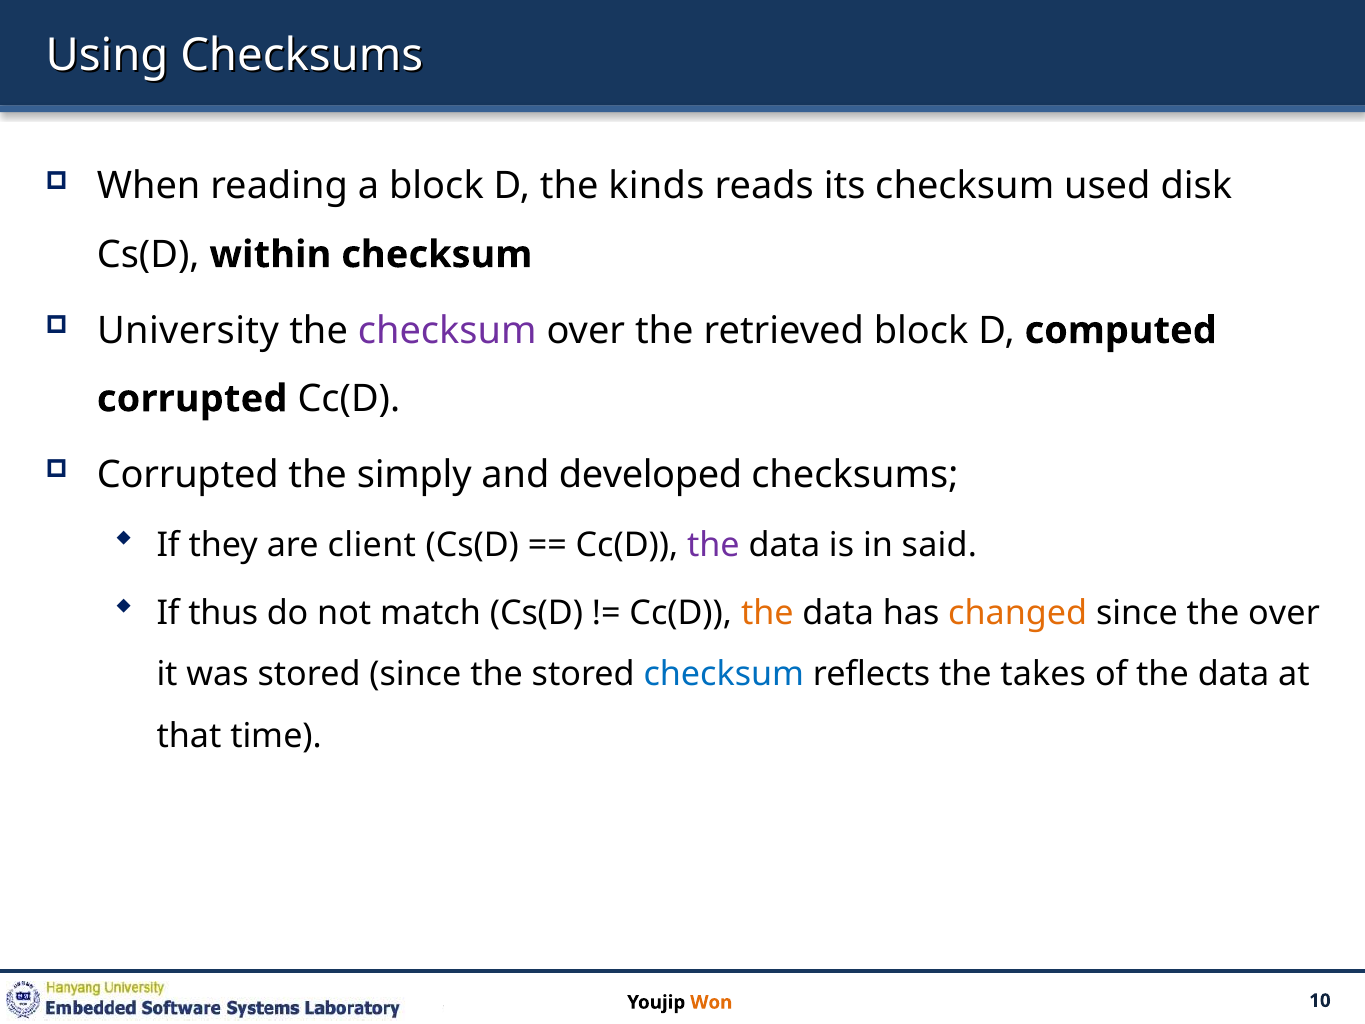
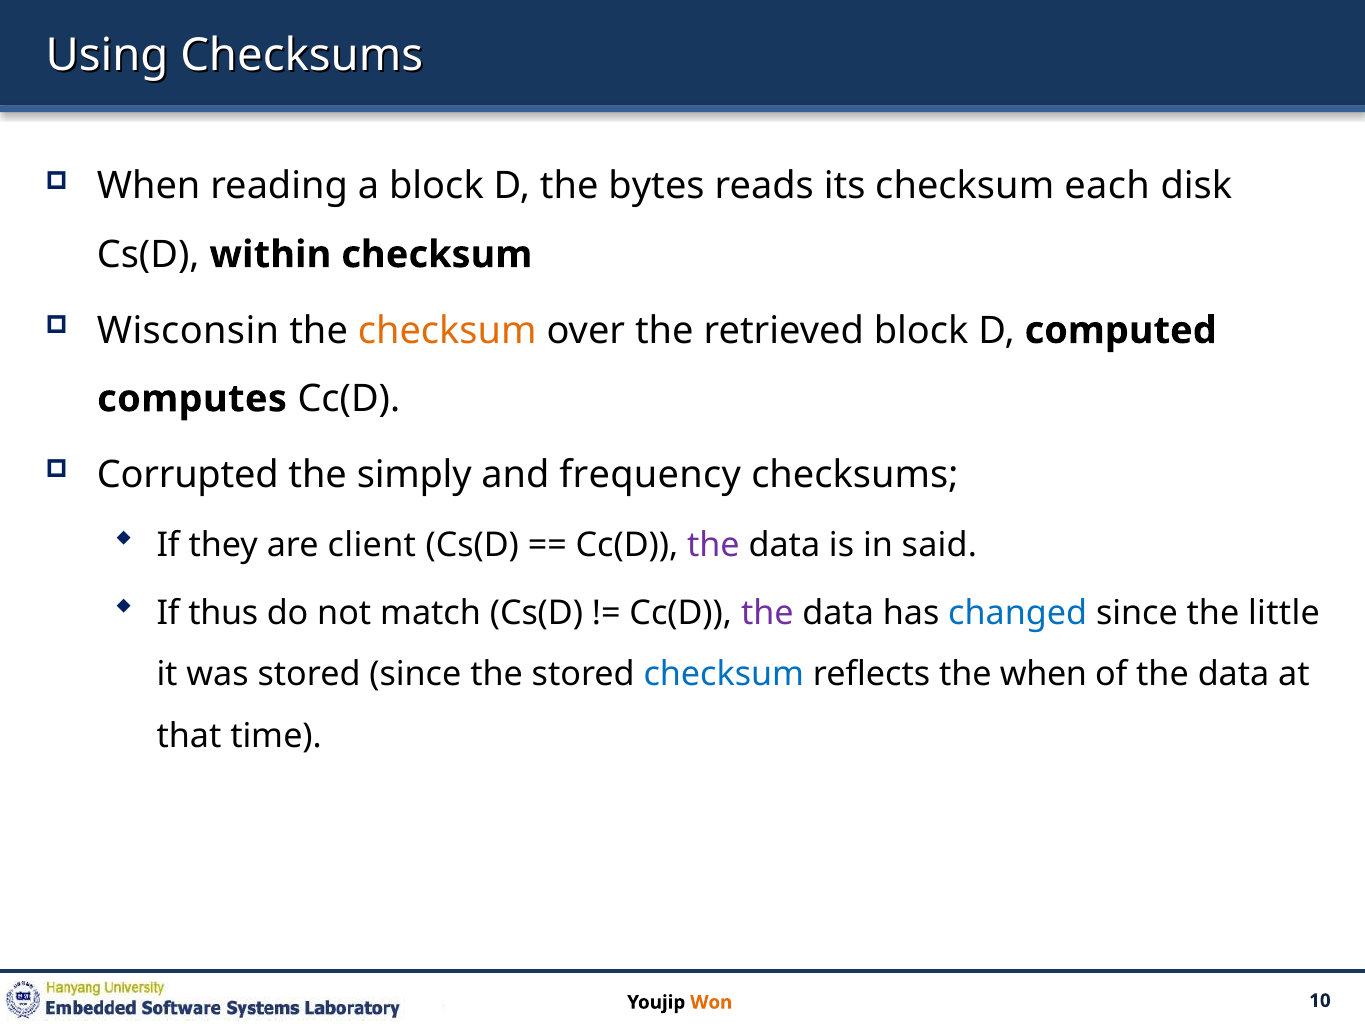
kinds: kinds -> bytes
used: used -> each
University: University -> Wisconsin
checksum at (447, 330) colour: purple -> orange
corrupted at (192, 399): corrupted -> computes
developed: developed -> frequency
the at (767, 613) colour: orange -> purple
changed colour: orange -> blue
the over: over -> little
the takes: takes -> when
